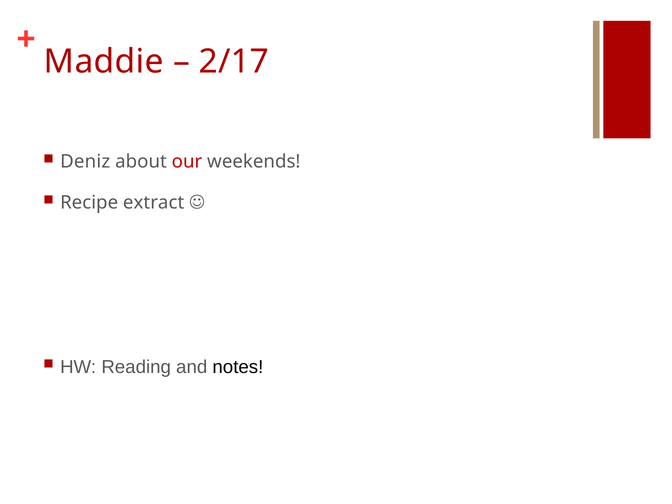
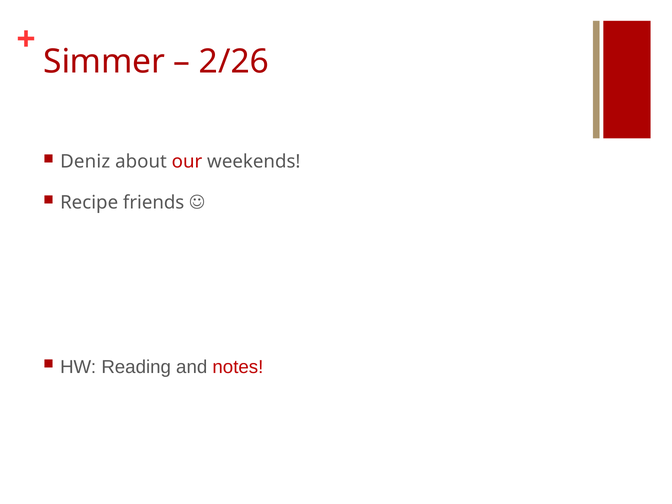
Maddie: Maddie -> Simmer
2/17: 2/17 -> 2/26
extract: extract -> friends
notes colour: black -> red
